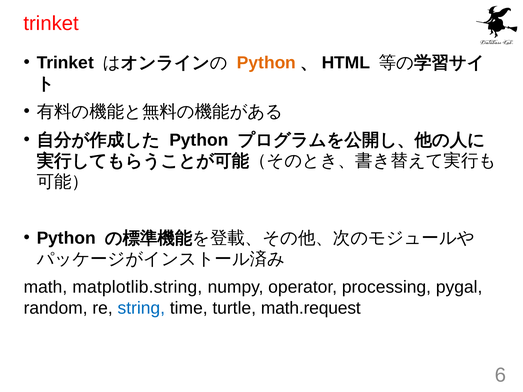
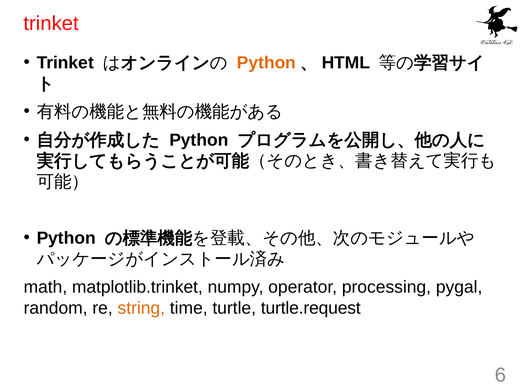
matplotlib.string: matplotlib.string -> matplotlib.trinket
string colour: blue -> orange
math.request: math.request -> turtle.request
